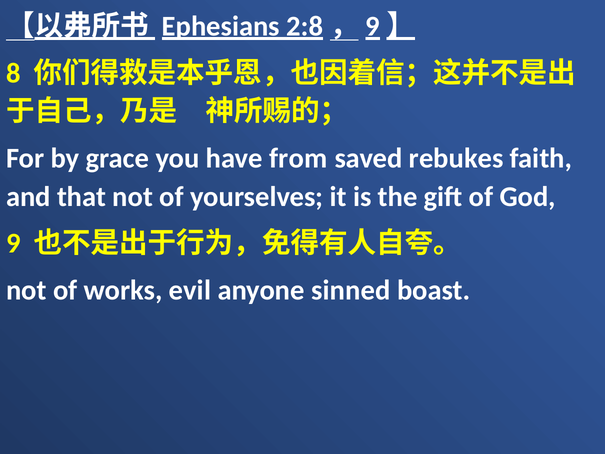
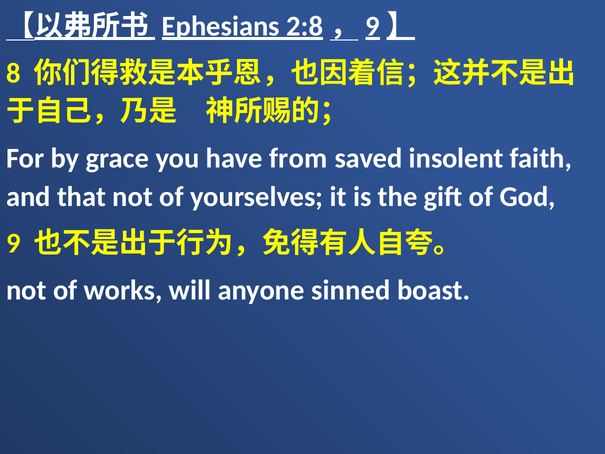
rebukes: rebukes -> insolent
evil: evil -> will
